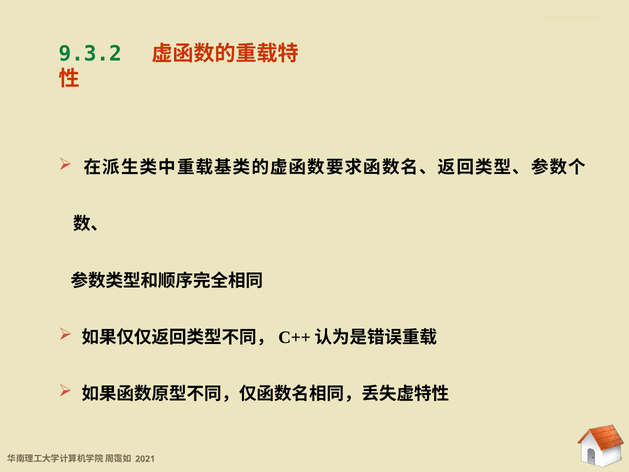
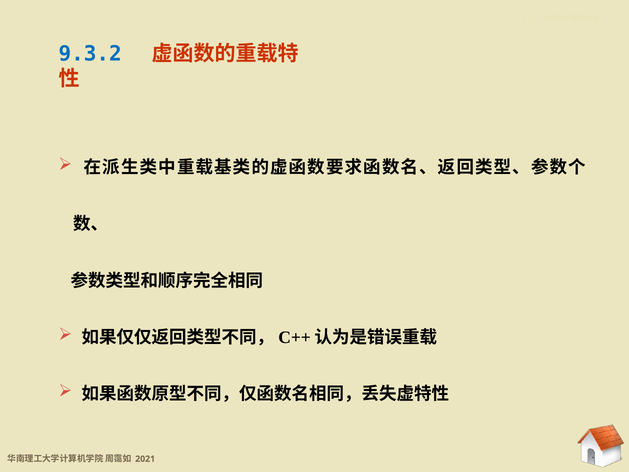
9.3.2 at (90, 54) colour: green -> blue
